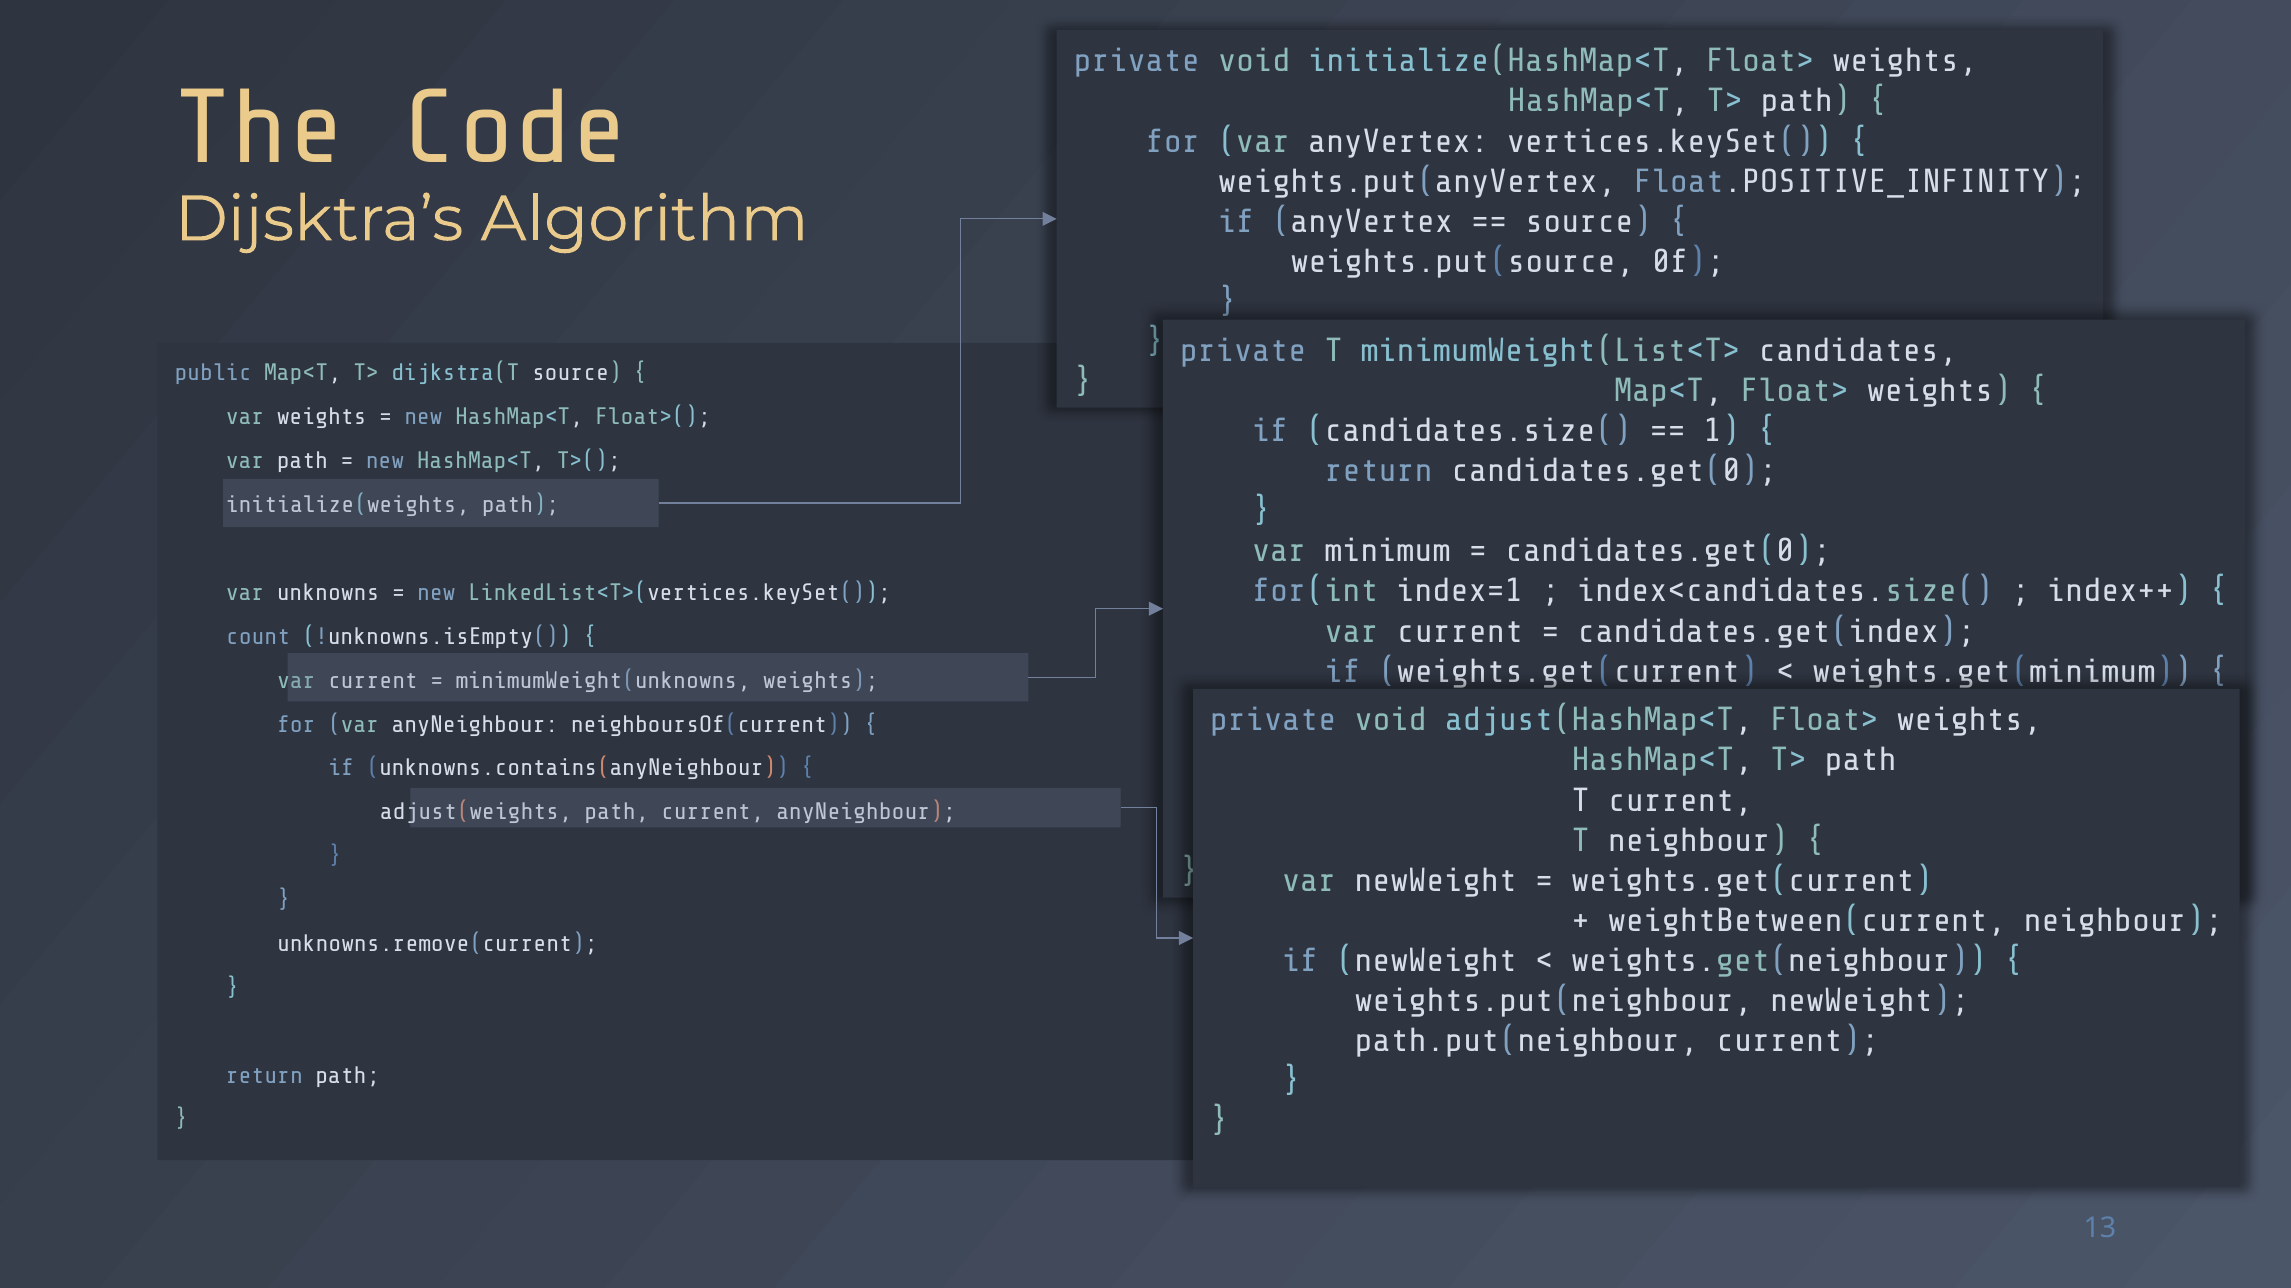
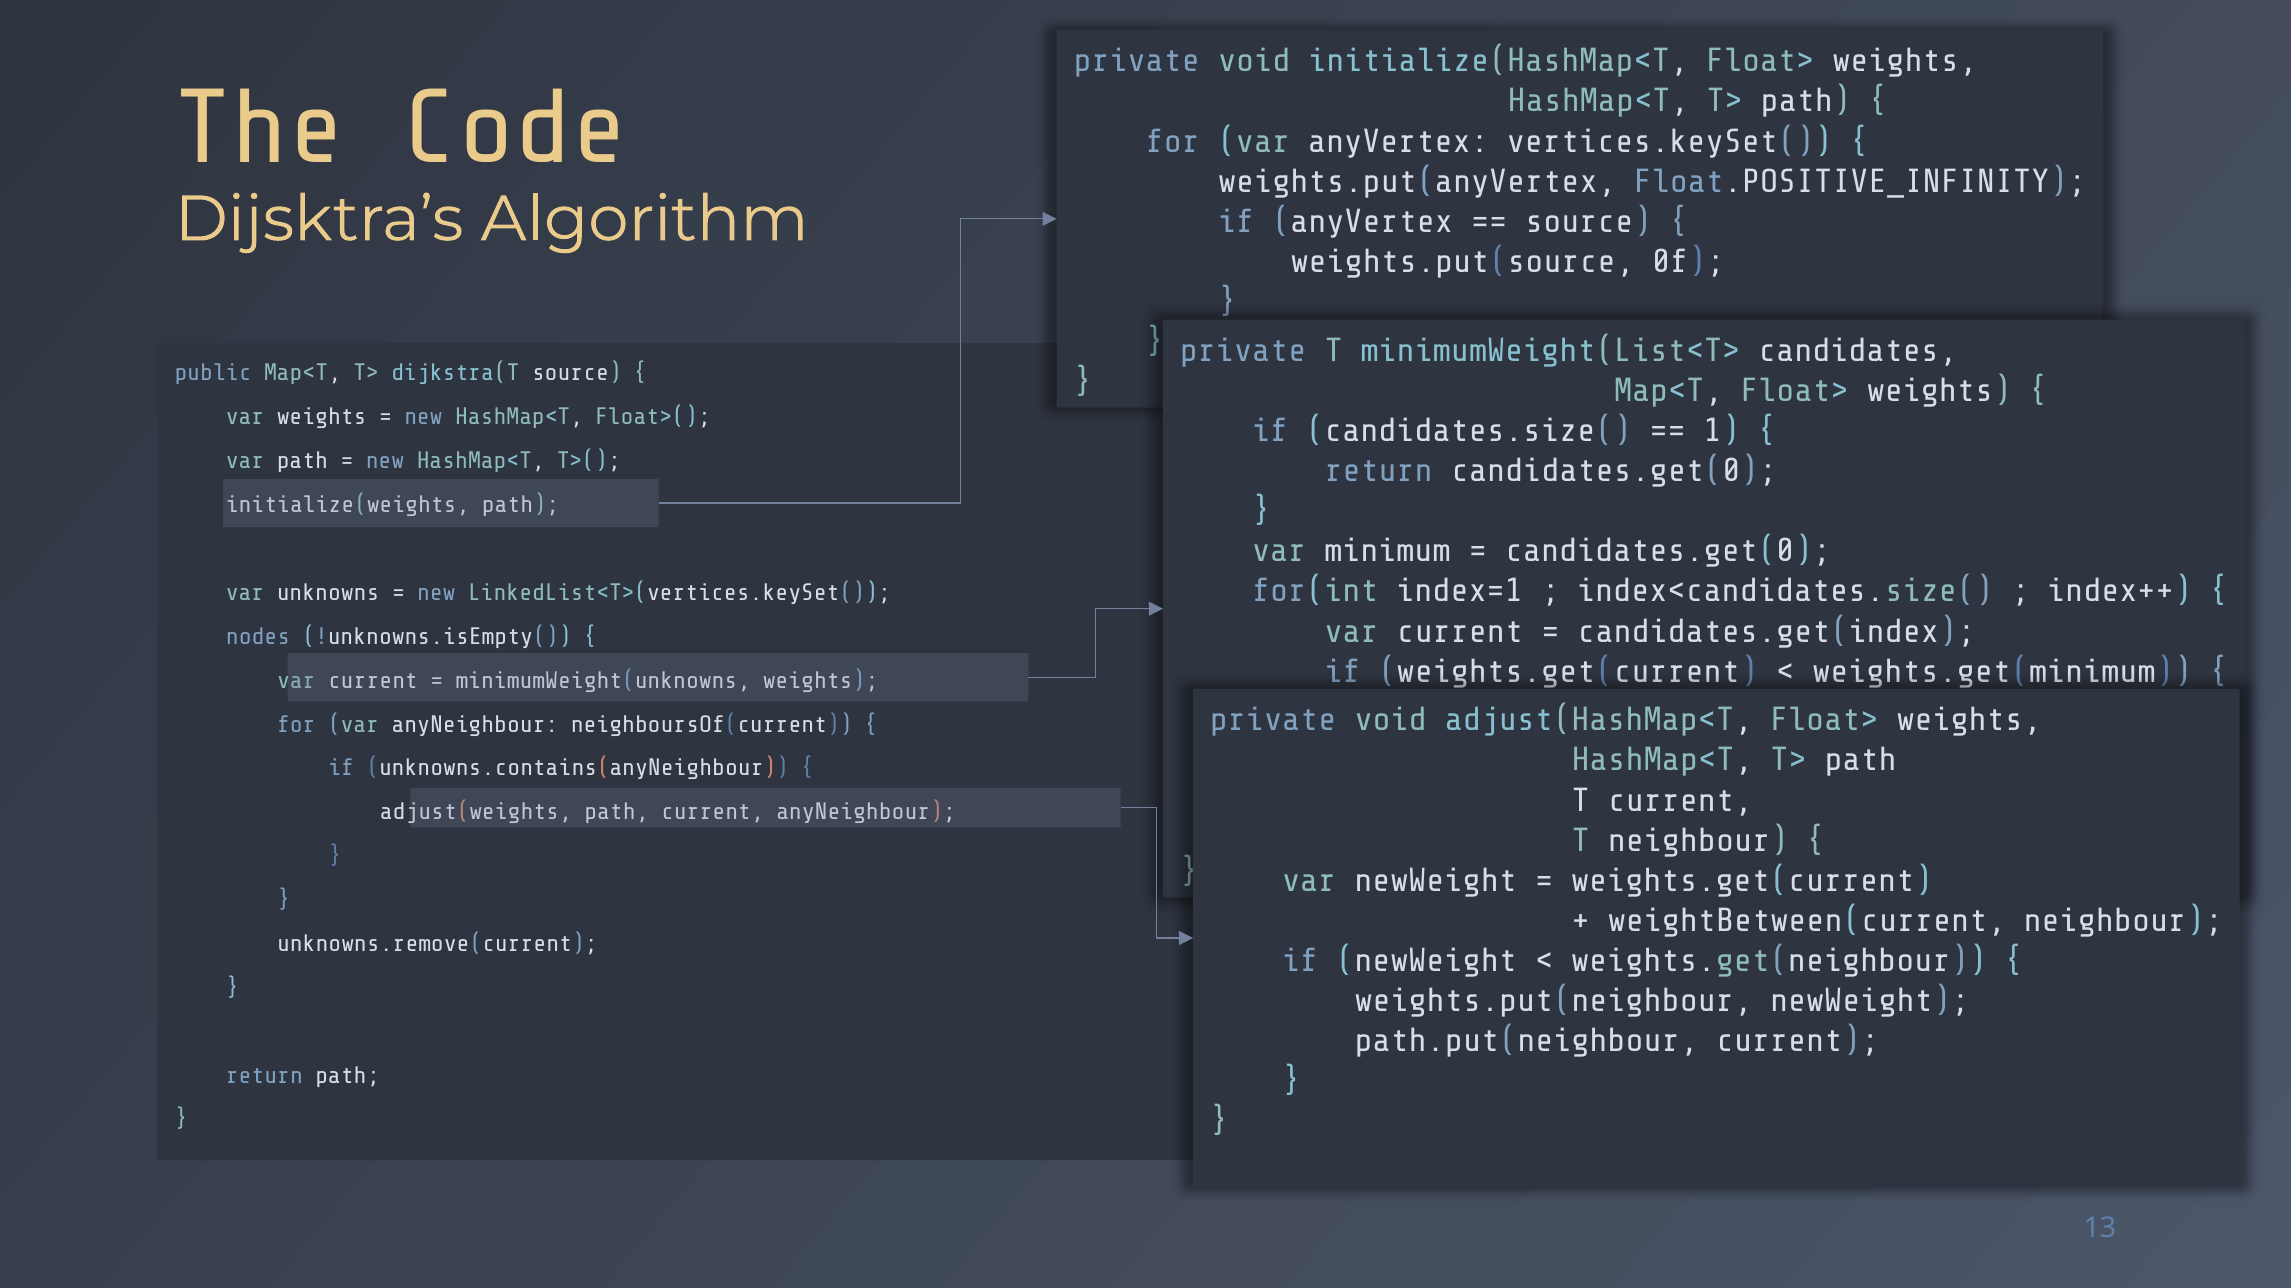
count: count -> nodes
